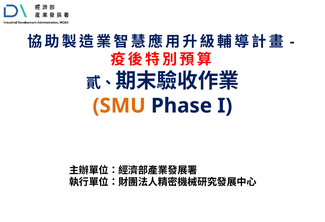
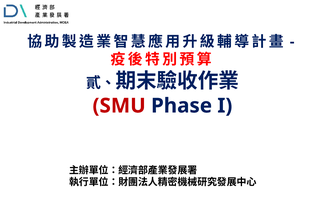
SMU colour: orange -> red
